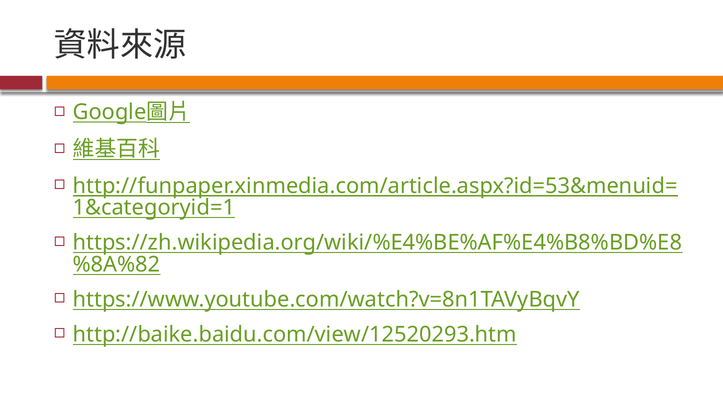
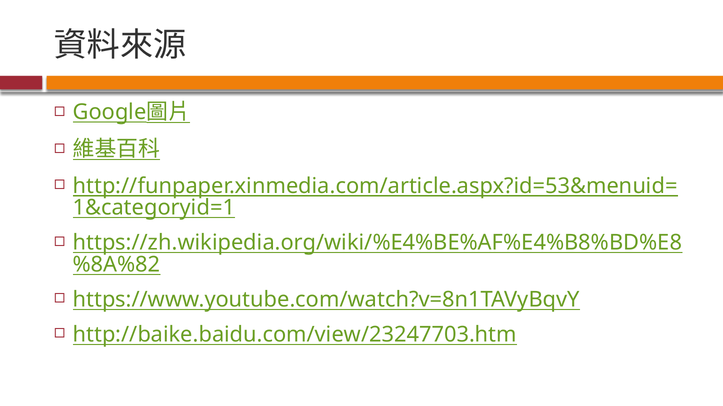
http://baike.baidu.com/view/12520293.htm: http://baike.baidu.com/view/12520293.htm -> http://baike.baidu.com/view/23247703.htm
